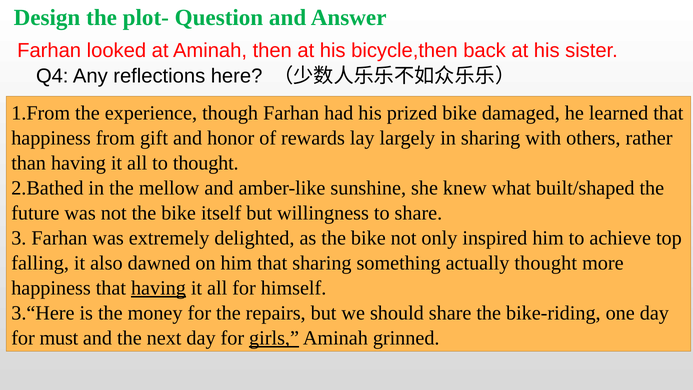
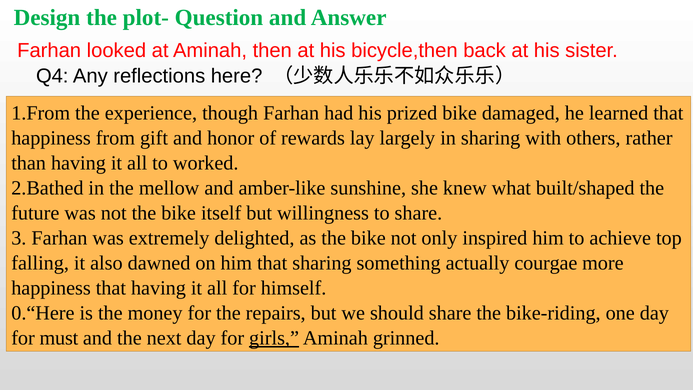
to thought: thought -> worked
actually thought: thought -> courgae
having at (158, 288) underline: present -> none
3.“Here: 3.“Here -> 0.“Here
